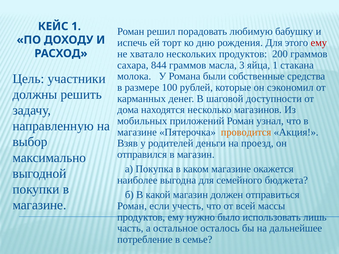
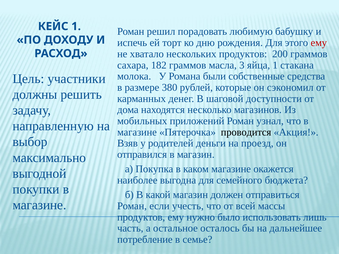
844: 844 -> 182
100: 100 -> 380
проводится colour: orange -> black
